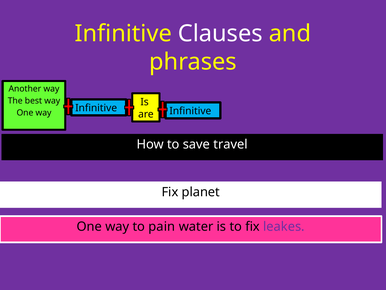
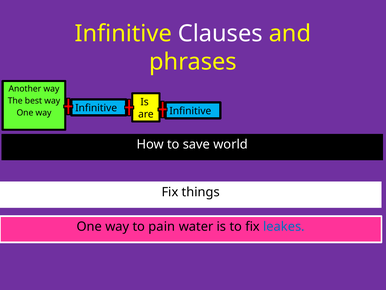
travel: travel -> world
planet: planet -> things
leakes colour: purple -> blue
